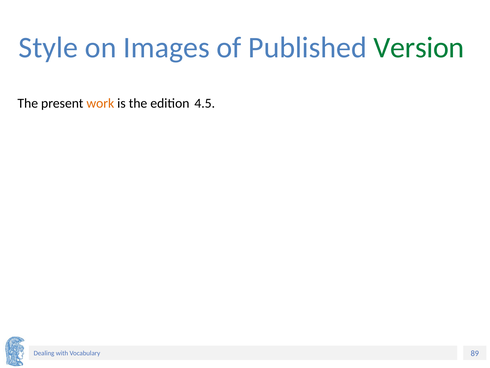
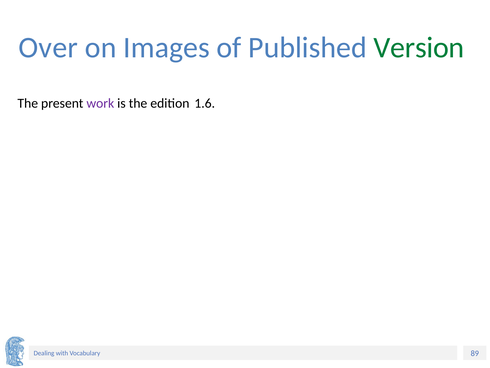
Style: Style -> Over
work colour: orange -> purple
4.5: 4.5 -> 1.6
